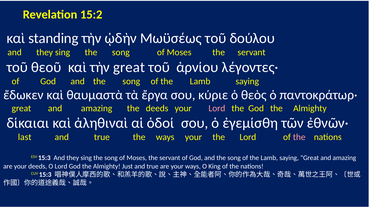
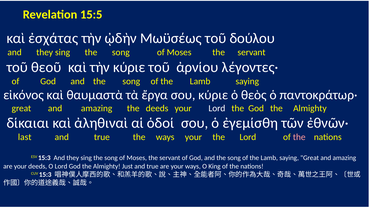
15:2: 15:2 -> 15:5
standing: standing -> ἐσχάτας
τὴν great: great -> κύριε
ἔδωκεν: ἔδωκεν -> εἰκόνος
Lord at (217, 108) colour: pink -> white
